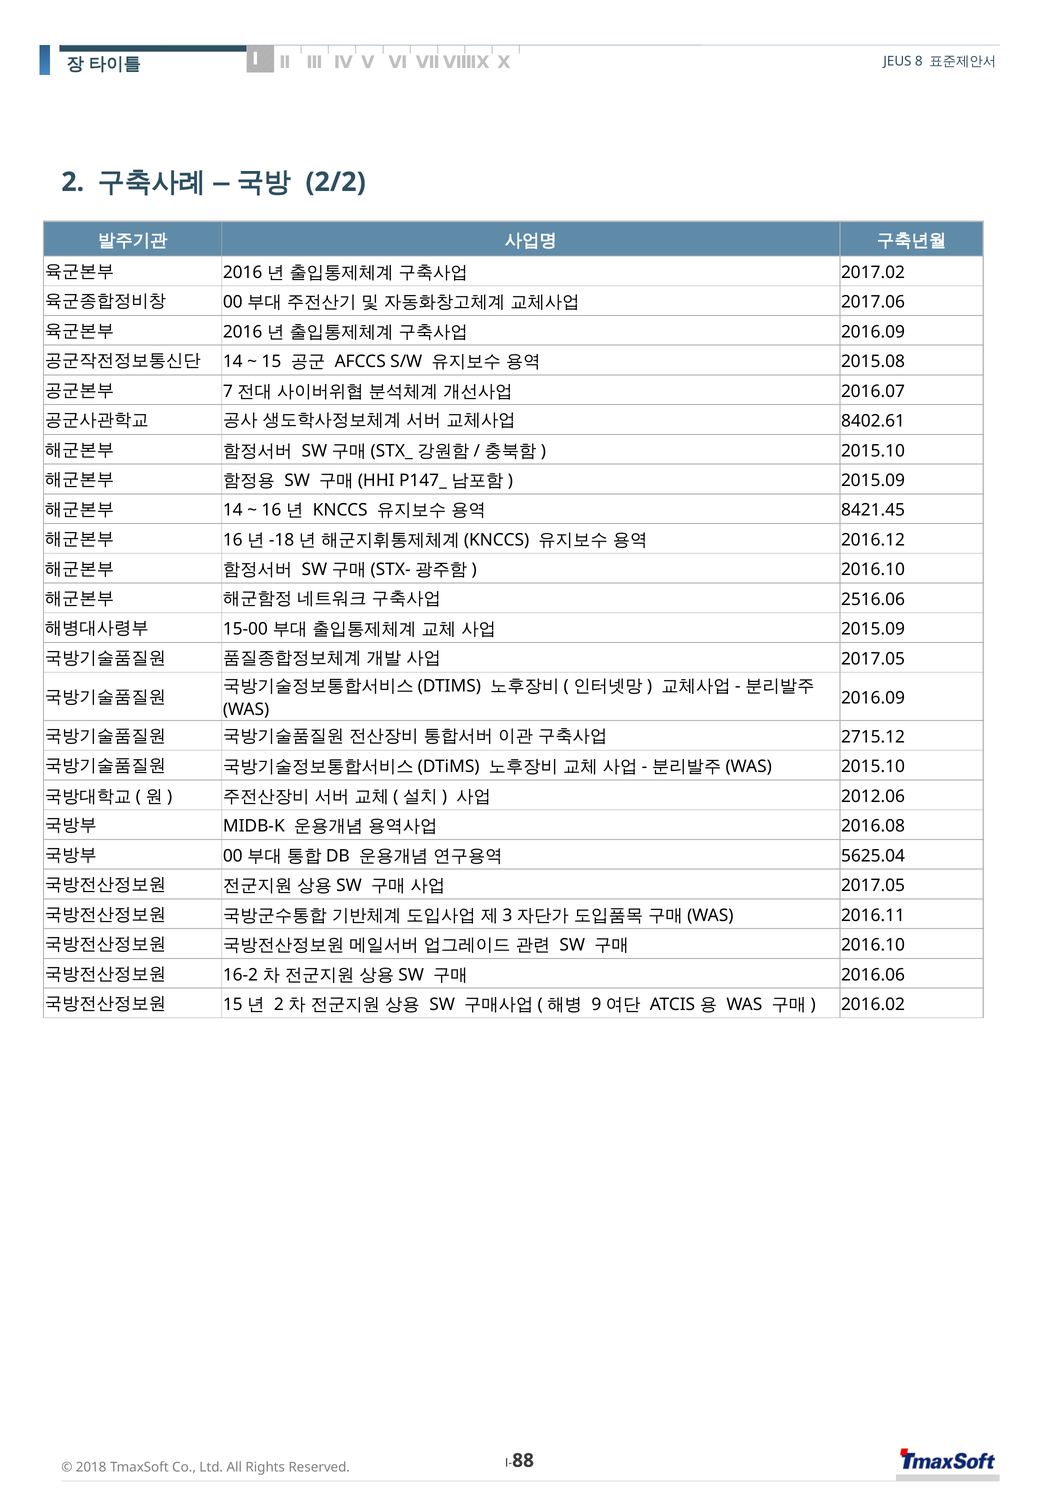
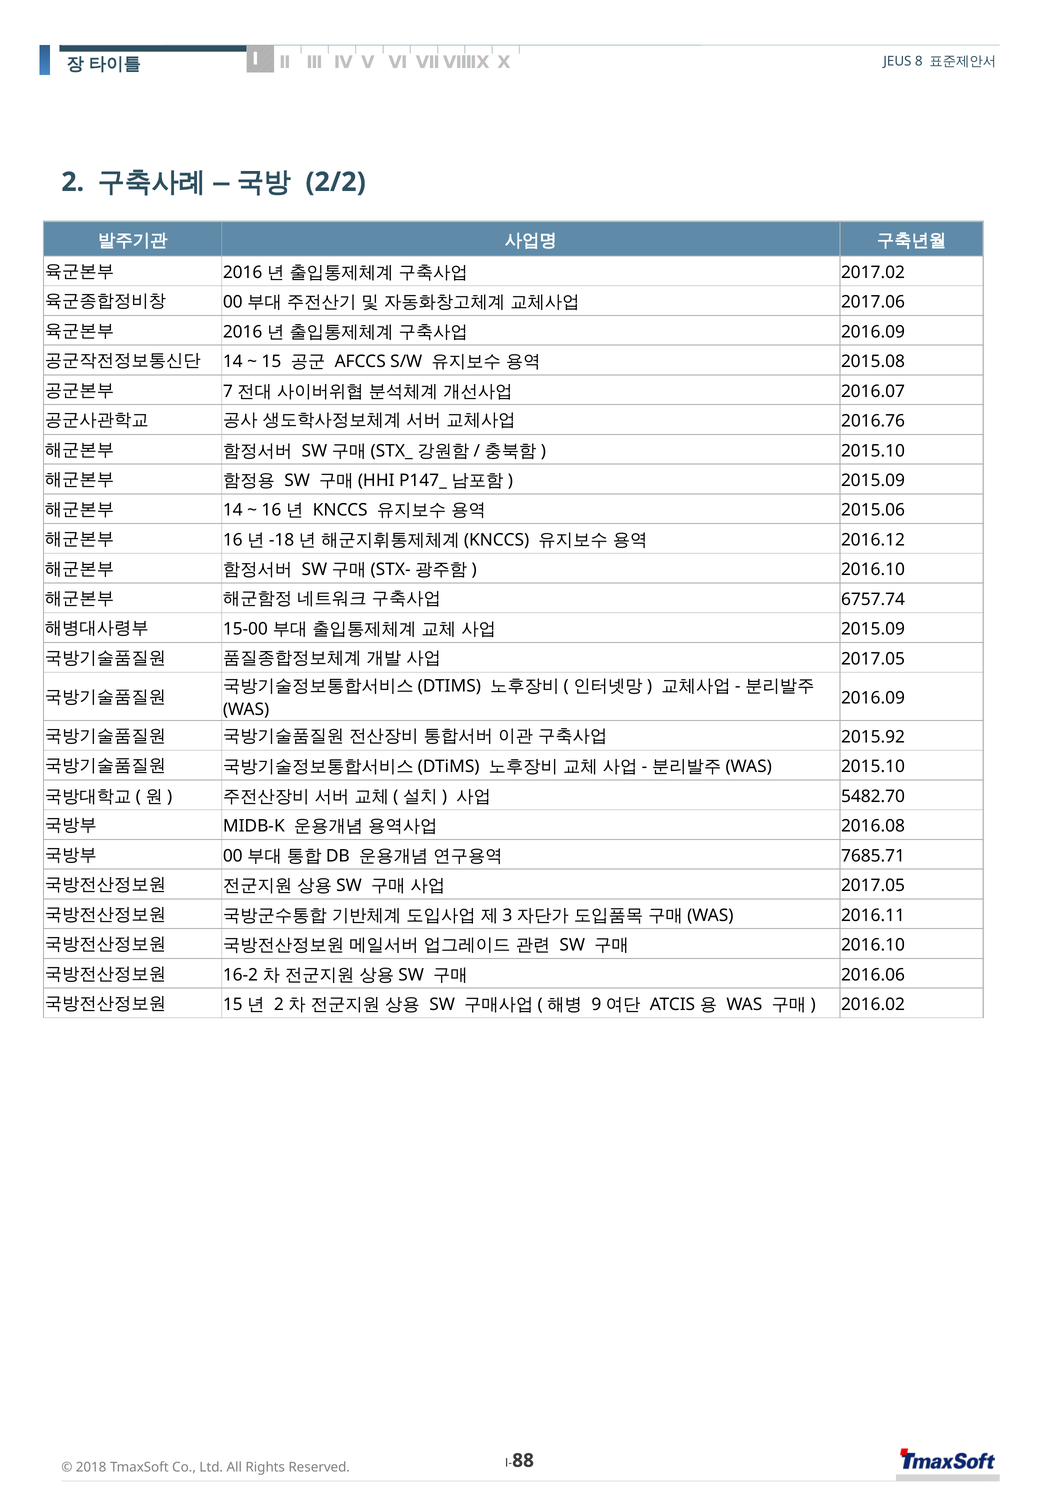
8402.61: 8402.61 -> 2016.76
8421.45: 8421.45 -> 2015.06
2516.06: 2516.06 -> 6757.74
2715.12: 2715.12 -> 2015.92
2012.06: 2012.06 -> 5482.70
5625.04: 5625.04 -> 7685.71
